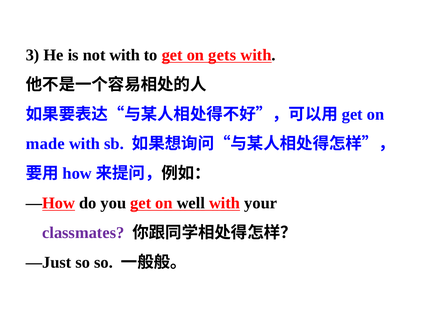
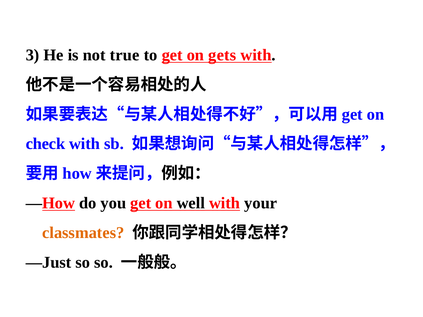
not with: with -> true
made: made -> check
classmates colour: purple -> orange
